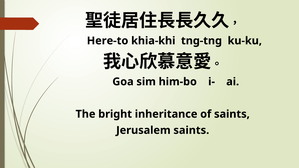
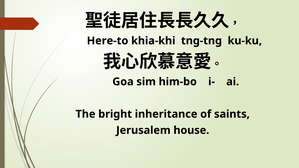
Jerusalem saints: saints -> house
